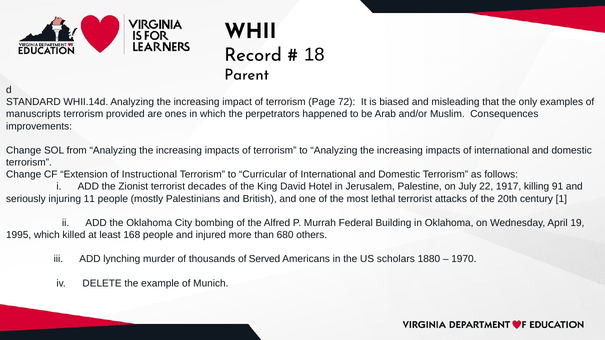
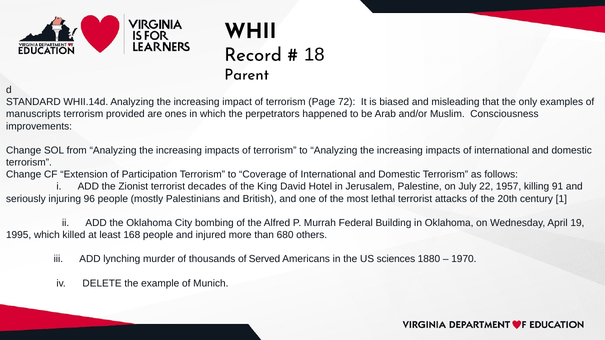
Consequences: Consequences -> Consciousness
Instructional: Instructional -> Participation
Curricular: Curricular -> Coverage
1917: 1917 -> 1957
11: 11 -> 96
scholars: scholars -> sciences
